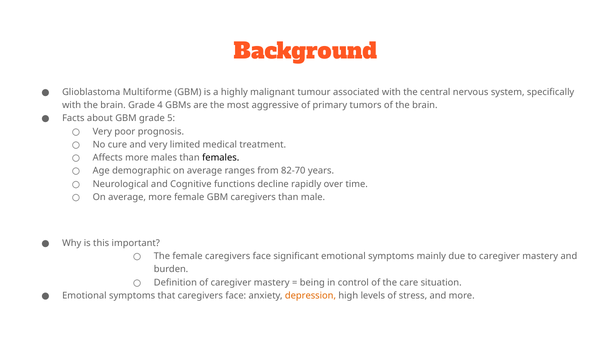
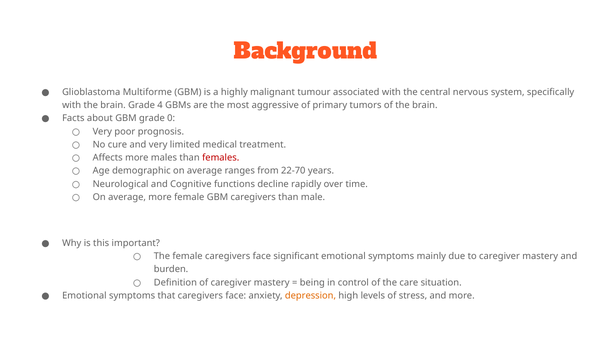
5: 5 -> 0
females colour: black -> red
82-70: 82-70 -> 22-70
